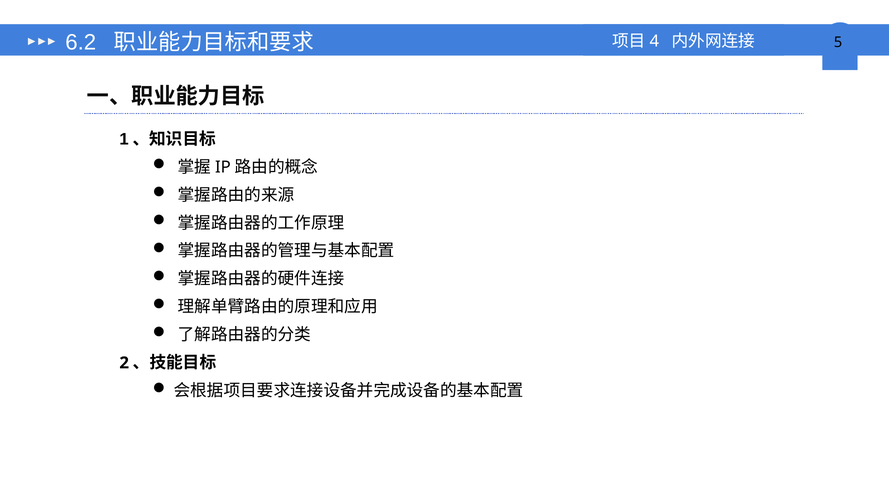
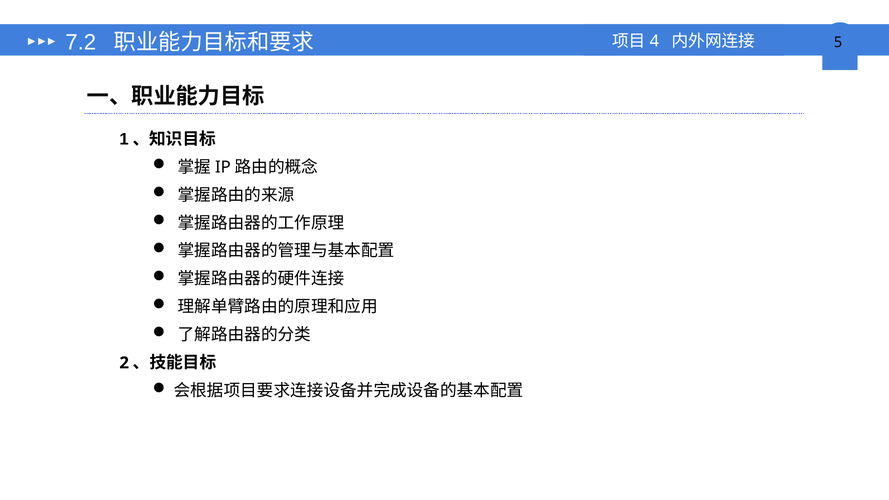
6.2: 6.2 -> 7.2
